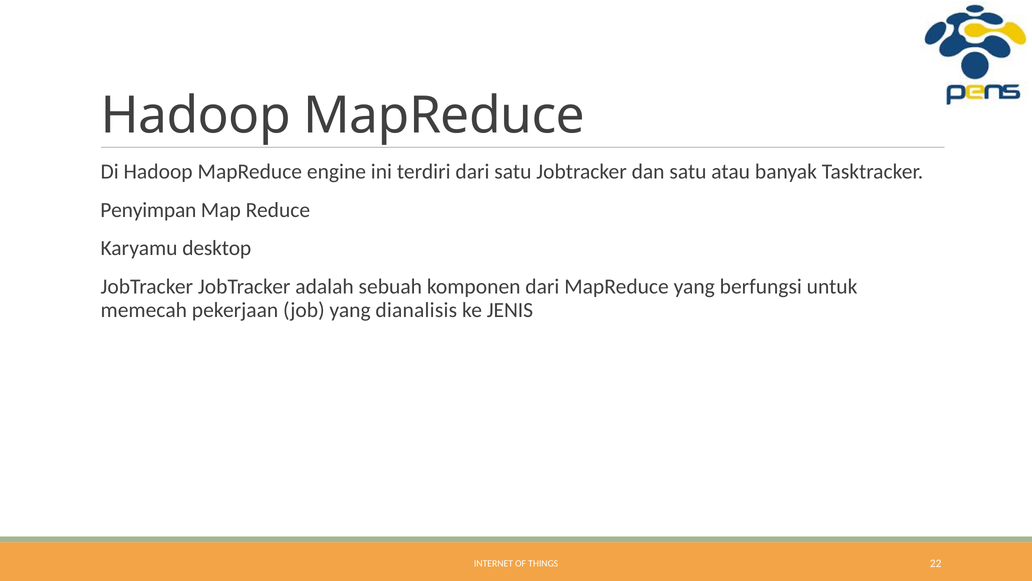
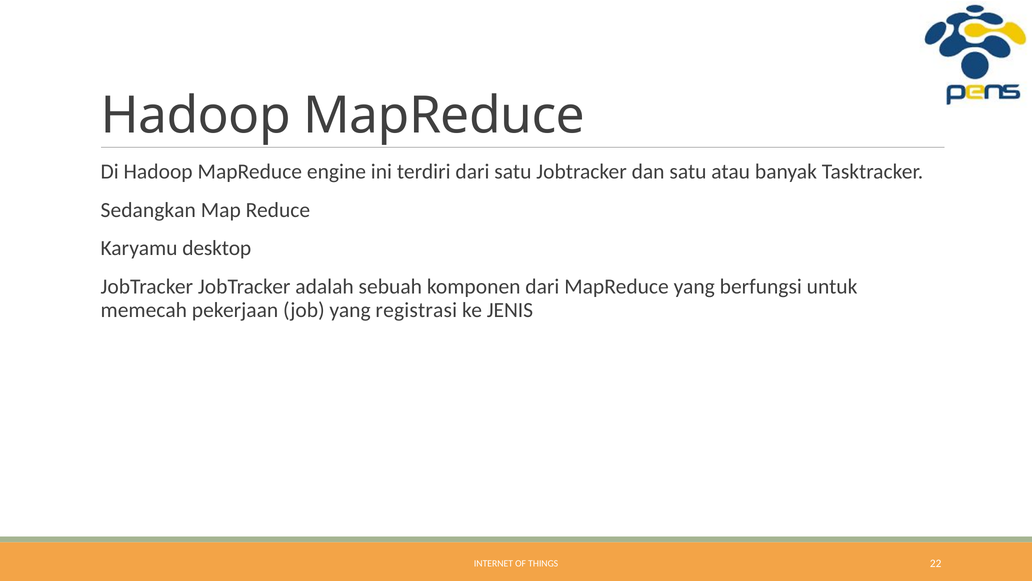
Penyimpan: Penyimpan -> Sedangkan
dianalisis: dianalisis -> registrasi
